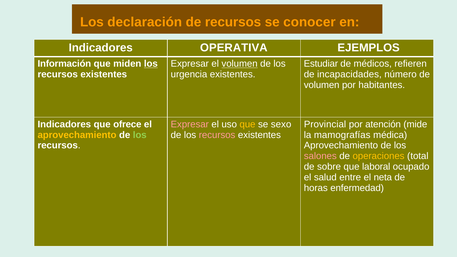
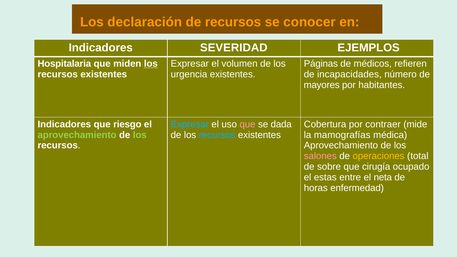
OPERATIVA: OPERATIVA -> SEVERIDAD
Información: Información -> Hospitalaria
volumen at (240, 64) underline: present -> none
Estudiar: Estudiar -> Páginas
volumen at (322, 85): volumen -> mayores
ofrece: ofrece -> riesgo
Expresar at (190, 124) colour: pink -> light blue
que at (248, 124) colour: yellow -> pink
sexo: sexo -> dada
Provincial: Provincial -> Cobertura
atención: atención -> contraer
aprovechamiento at (77, 135) colour: yellow -> light green
recursos at (217, 135) colour: pink -> light blue
laboral: laboral -> cirugía
salud: salud -> estas
